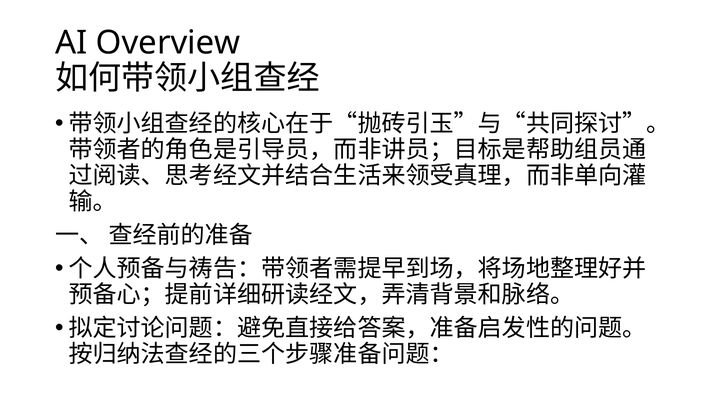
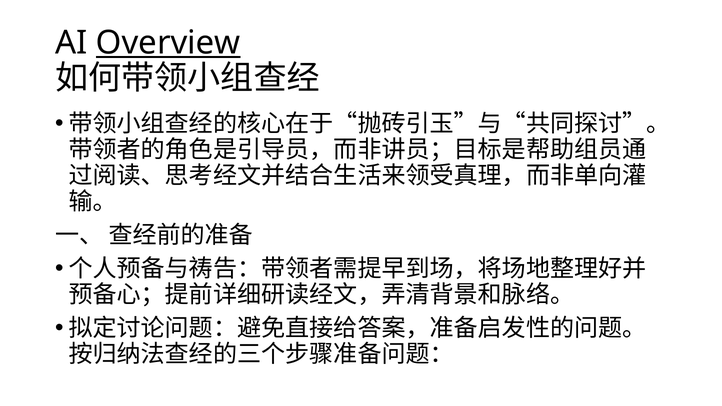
Overview underline: none -> present
